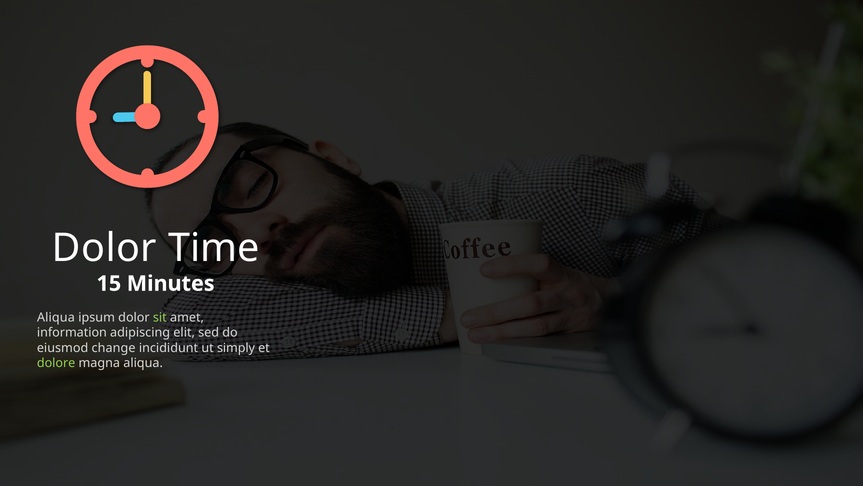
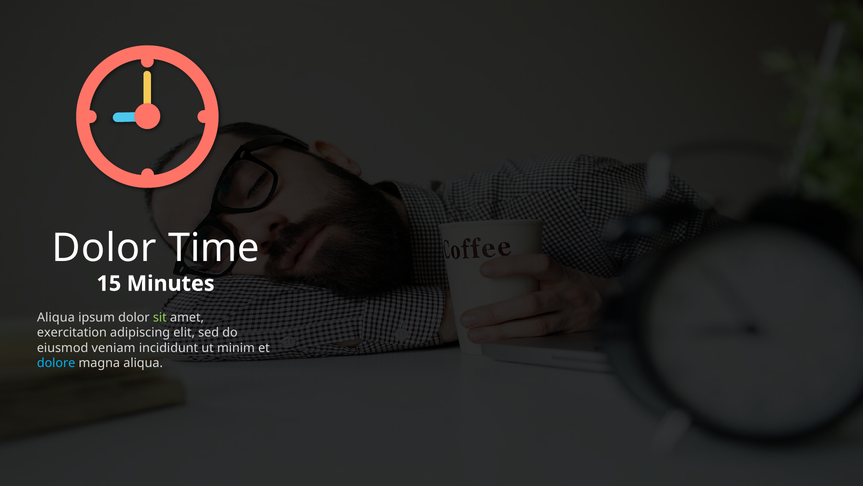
information: information -> exercitation
change: change -> veniam
simply: simply -> minim
dolore colour: light green -> light blue
